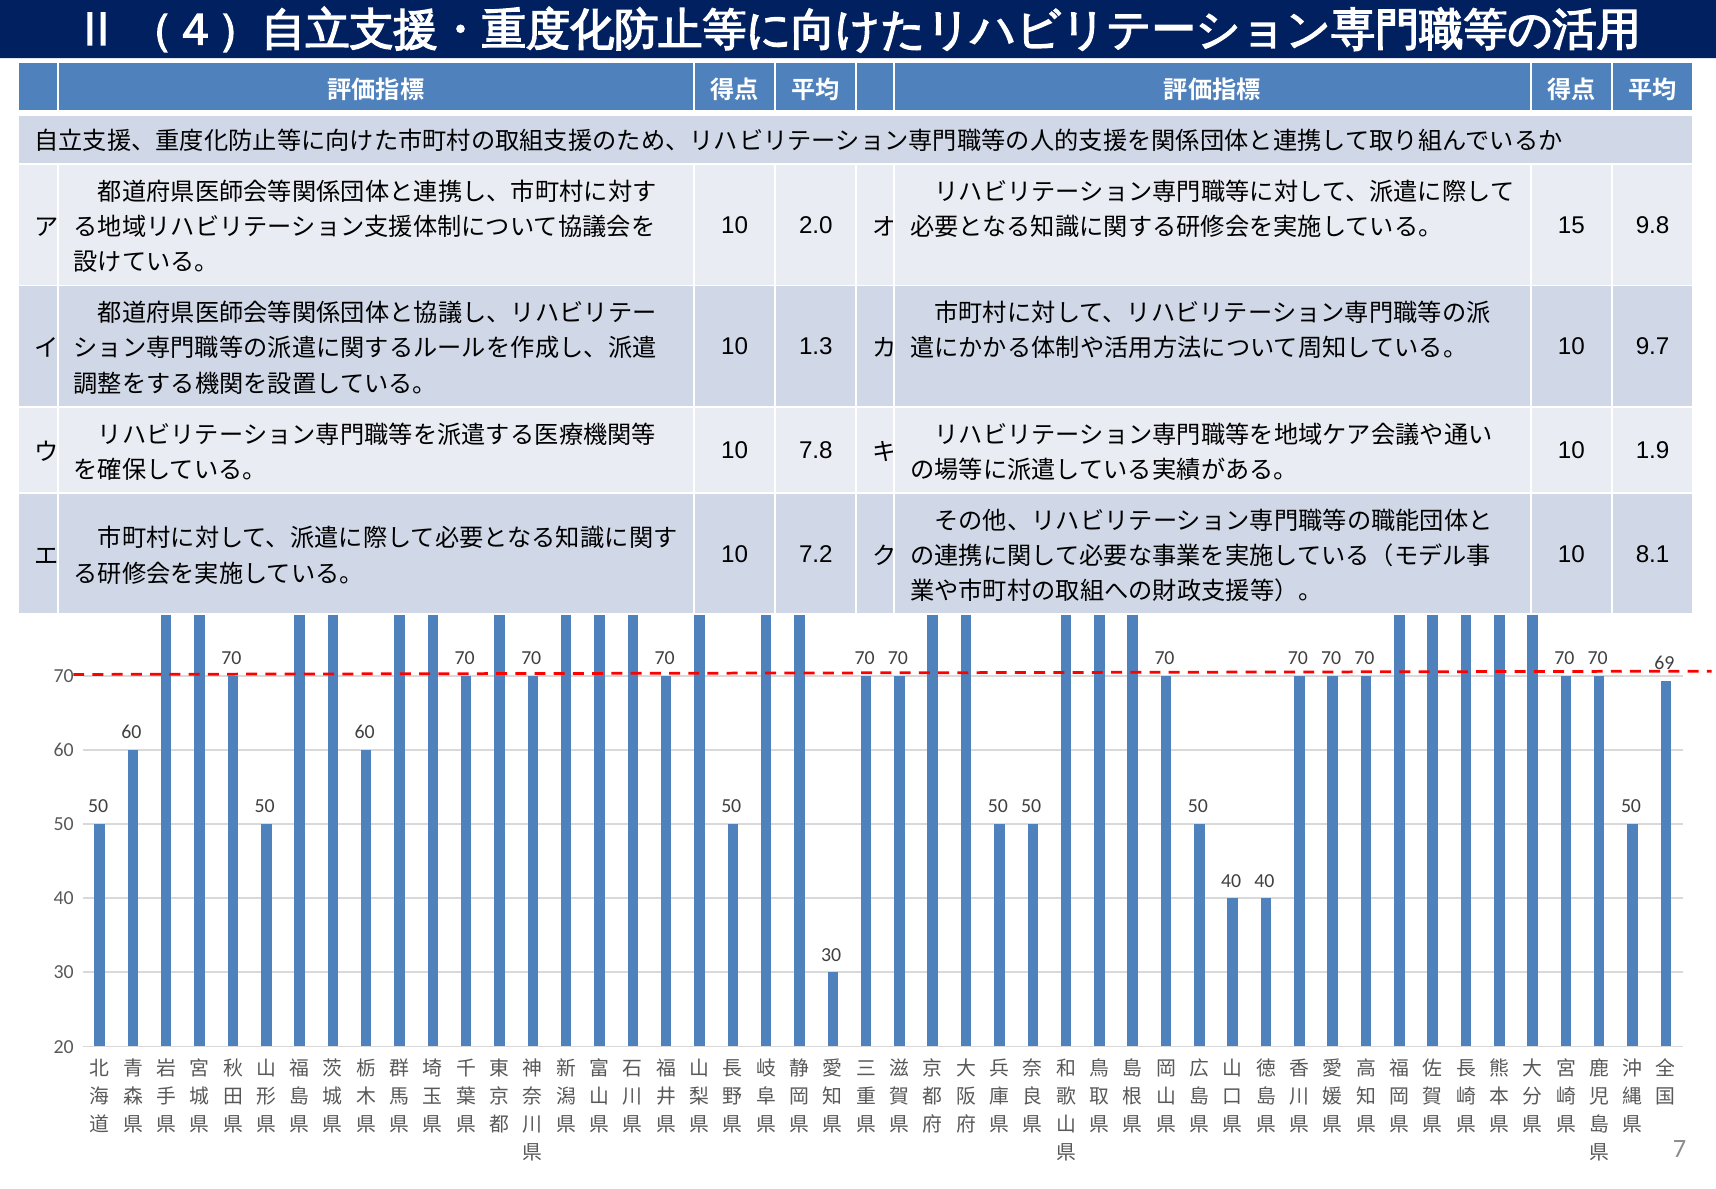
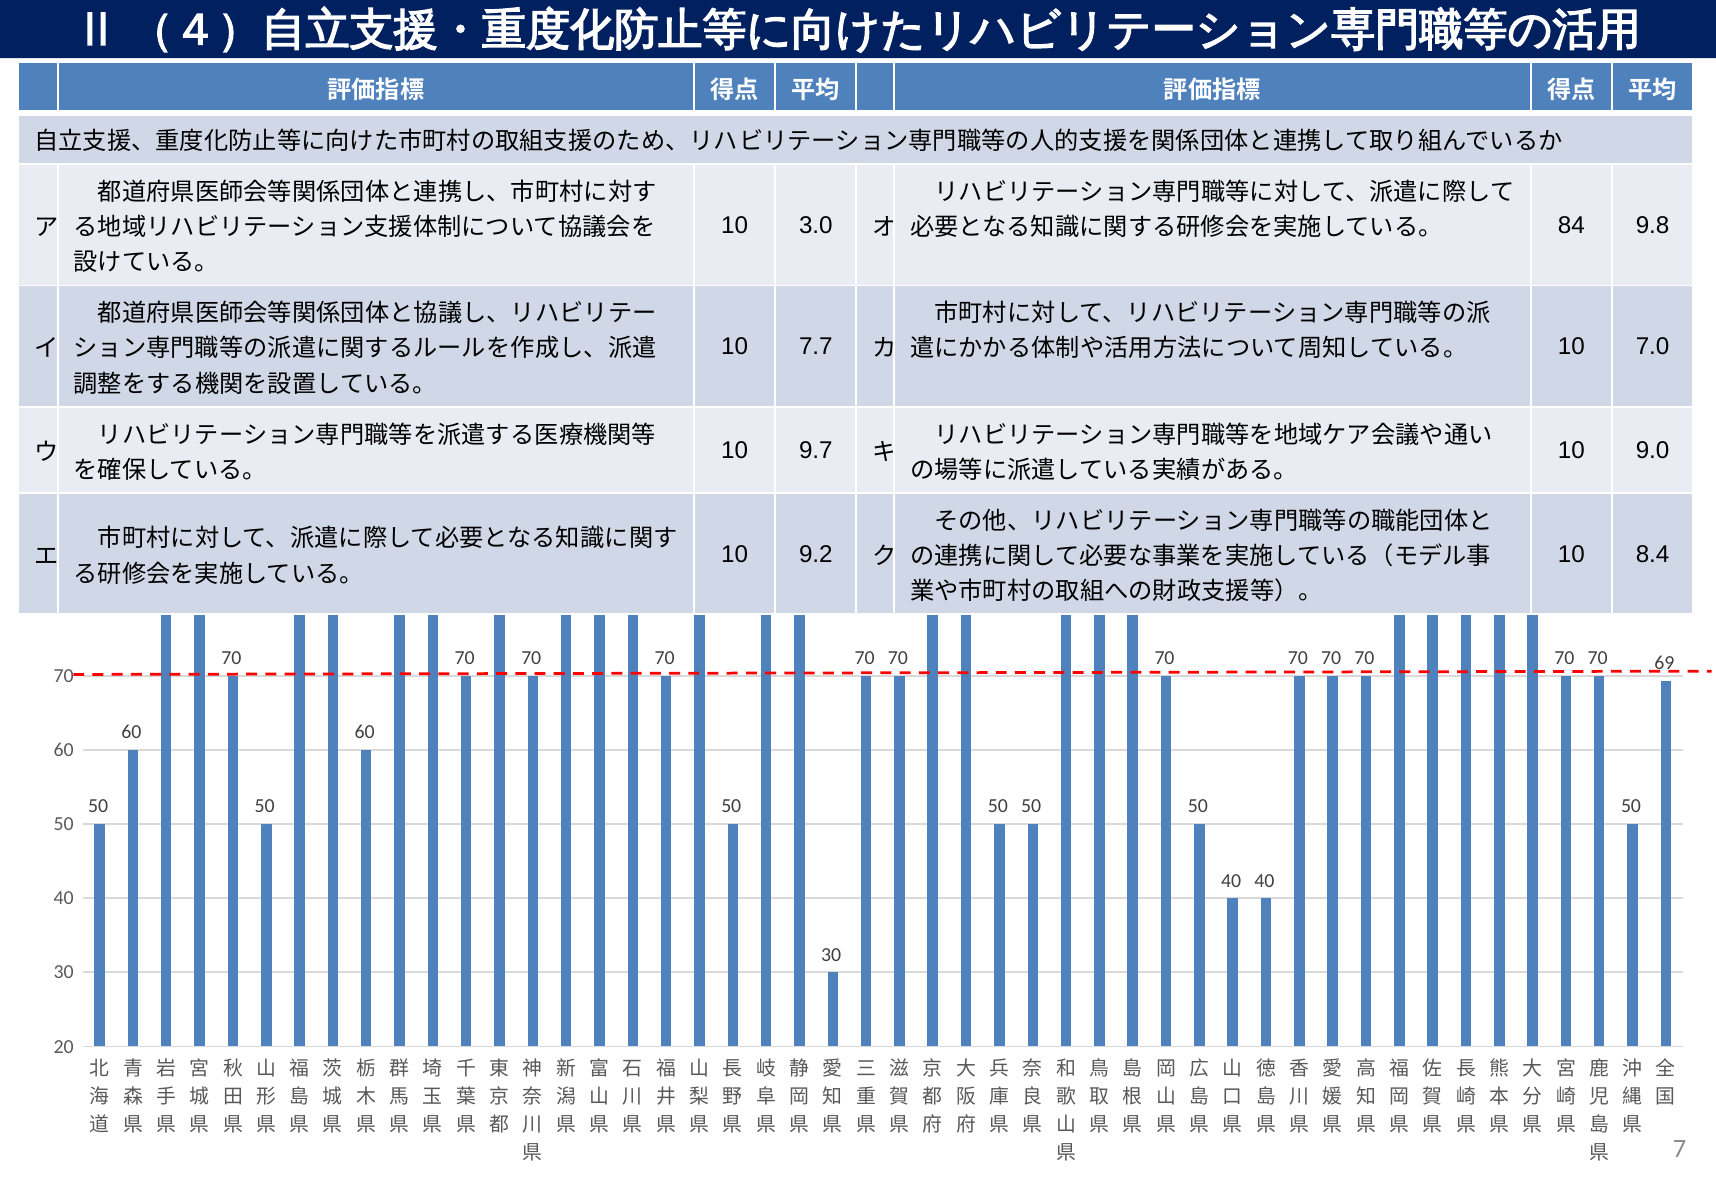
2.0: 2.0 -> 3.0
15: 15 -> 84
1.3: 1.3 -> 7.7
9.7: 9.7 -> 7.0
7.8: 7.8 -> 9.7
1.9: 1.9 -> 9.0
7.2: 7.2 -> 9.2
8.1: 8.1 -> 8.4
